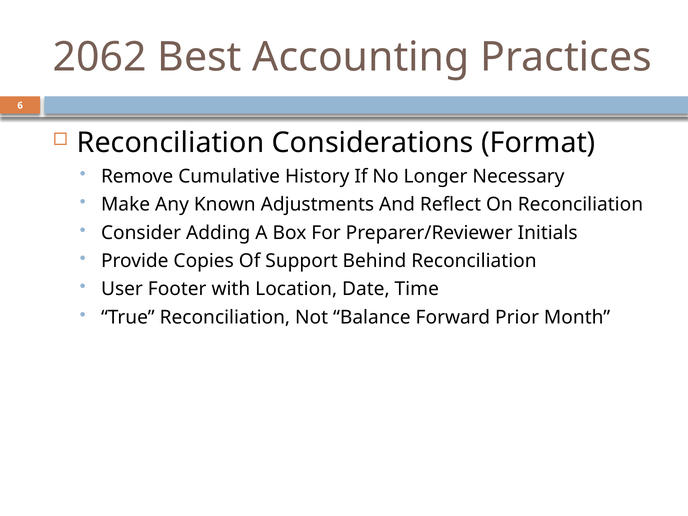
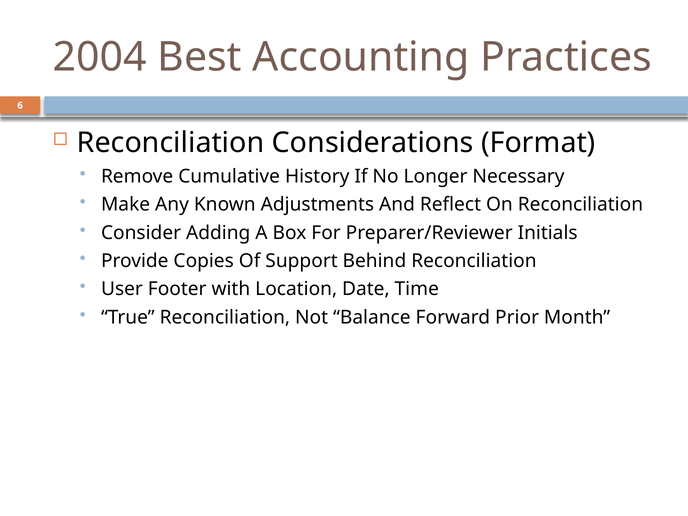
2062: 2062 -> 2004
